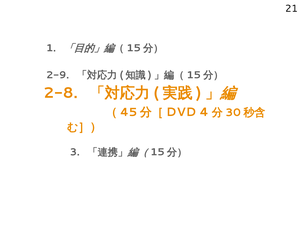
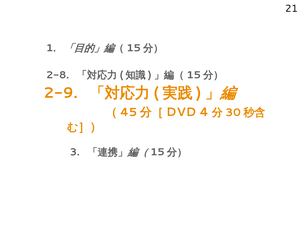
2-9: 2-9 -> 2-8
2-8: 2-8 -> 2-9
